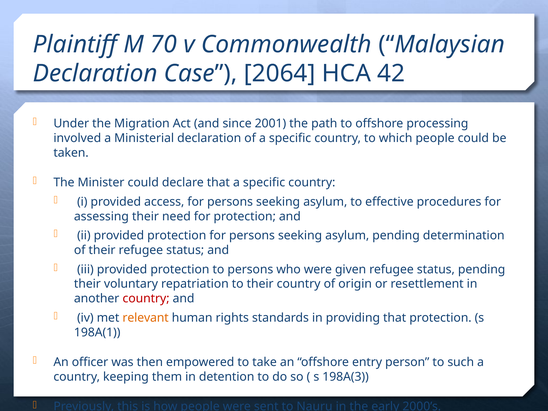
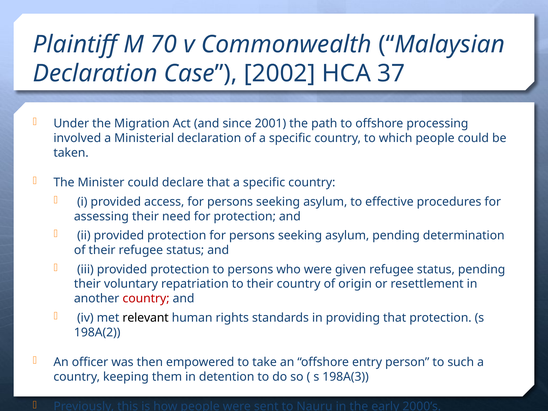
2064: 2064 -> 2002
42: 42 -> 37
relevant colour: orange -> black
198A(1: 198A(1 -> 198A(2
